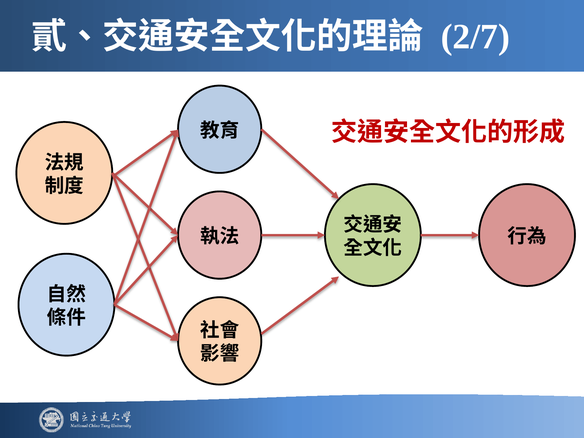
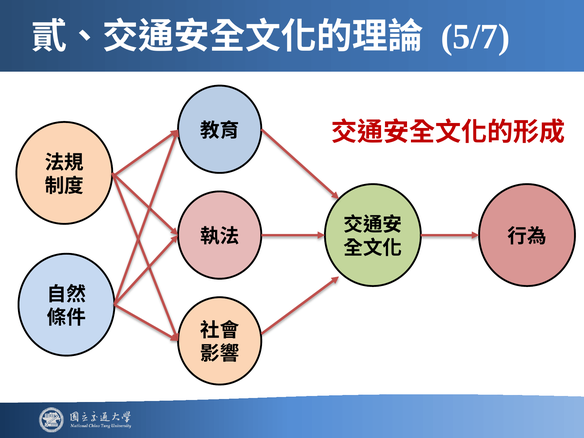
2/7: 2/7 -> 5/7
